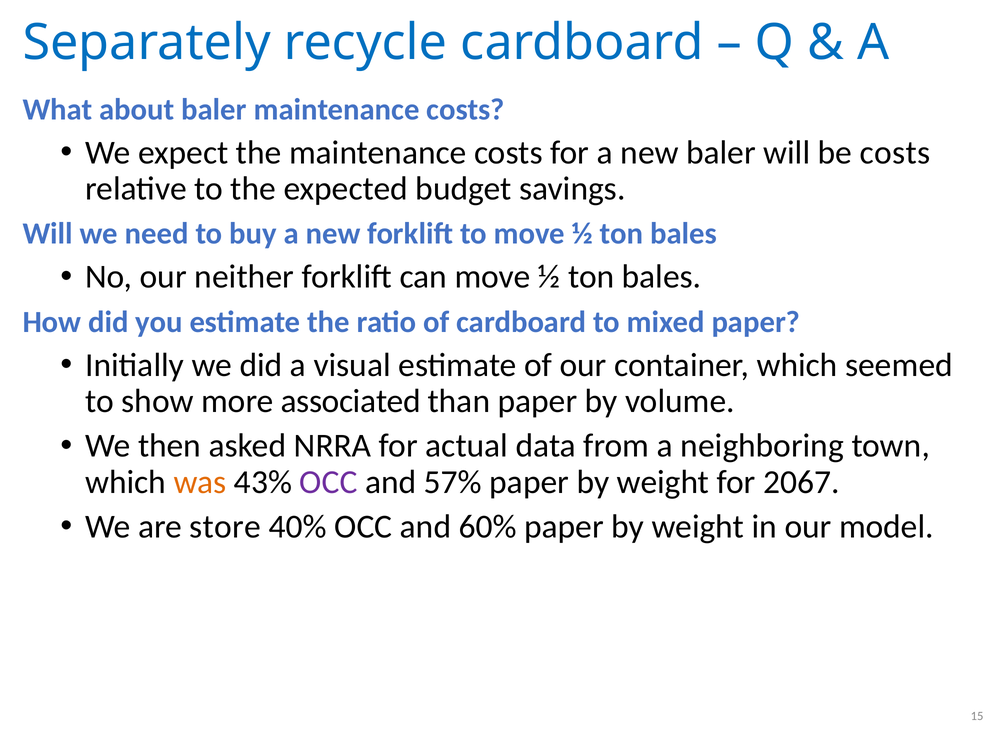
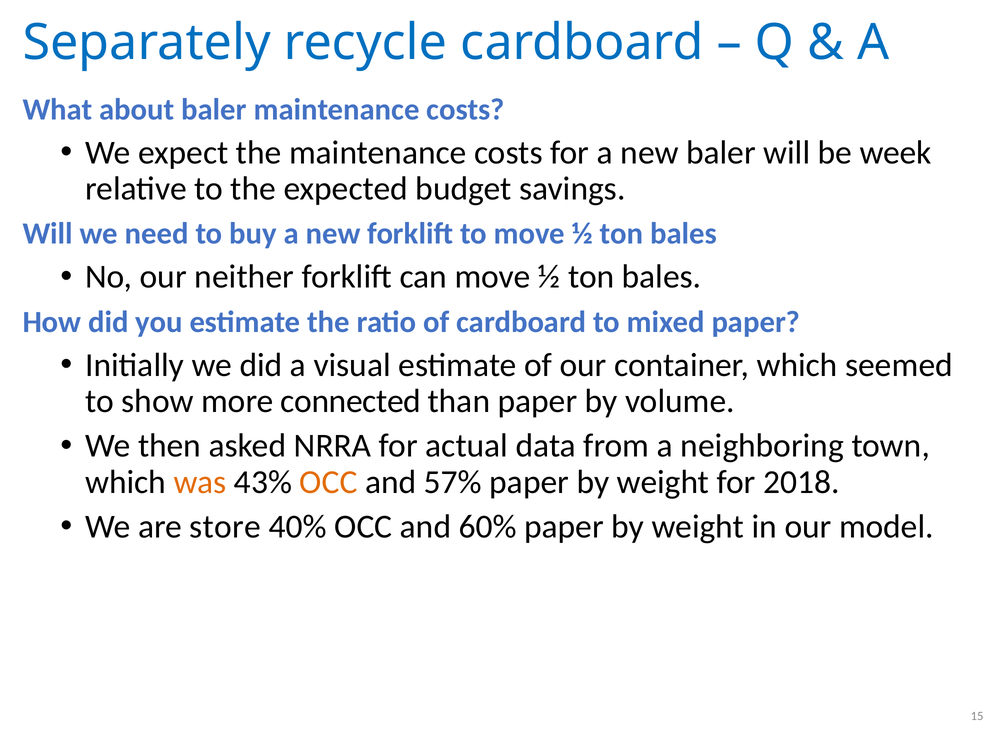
be costs: costs -> week
associated: associated -> connected
OCC at (328, 482) colour: purple -> orange
2067: 2067 -> 2018
